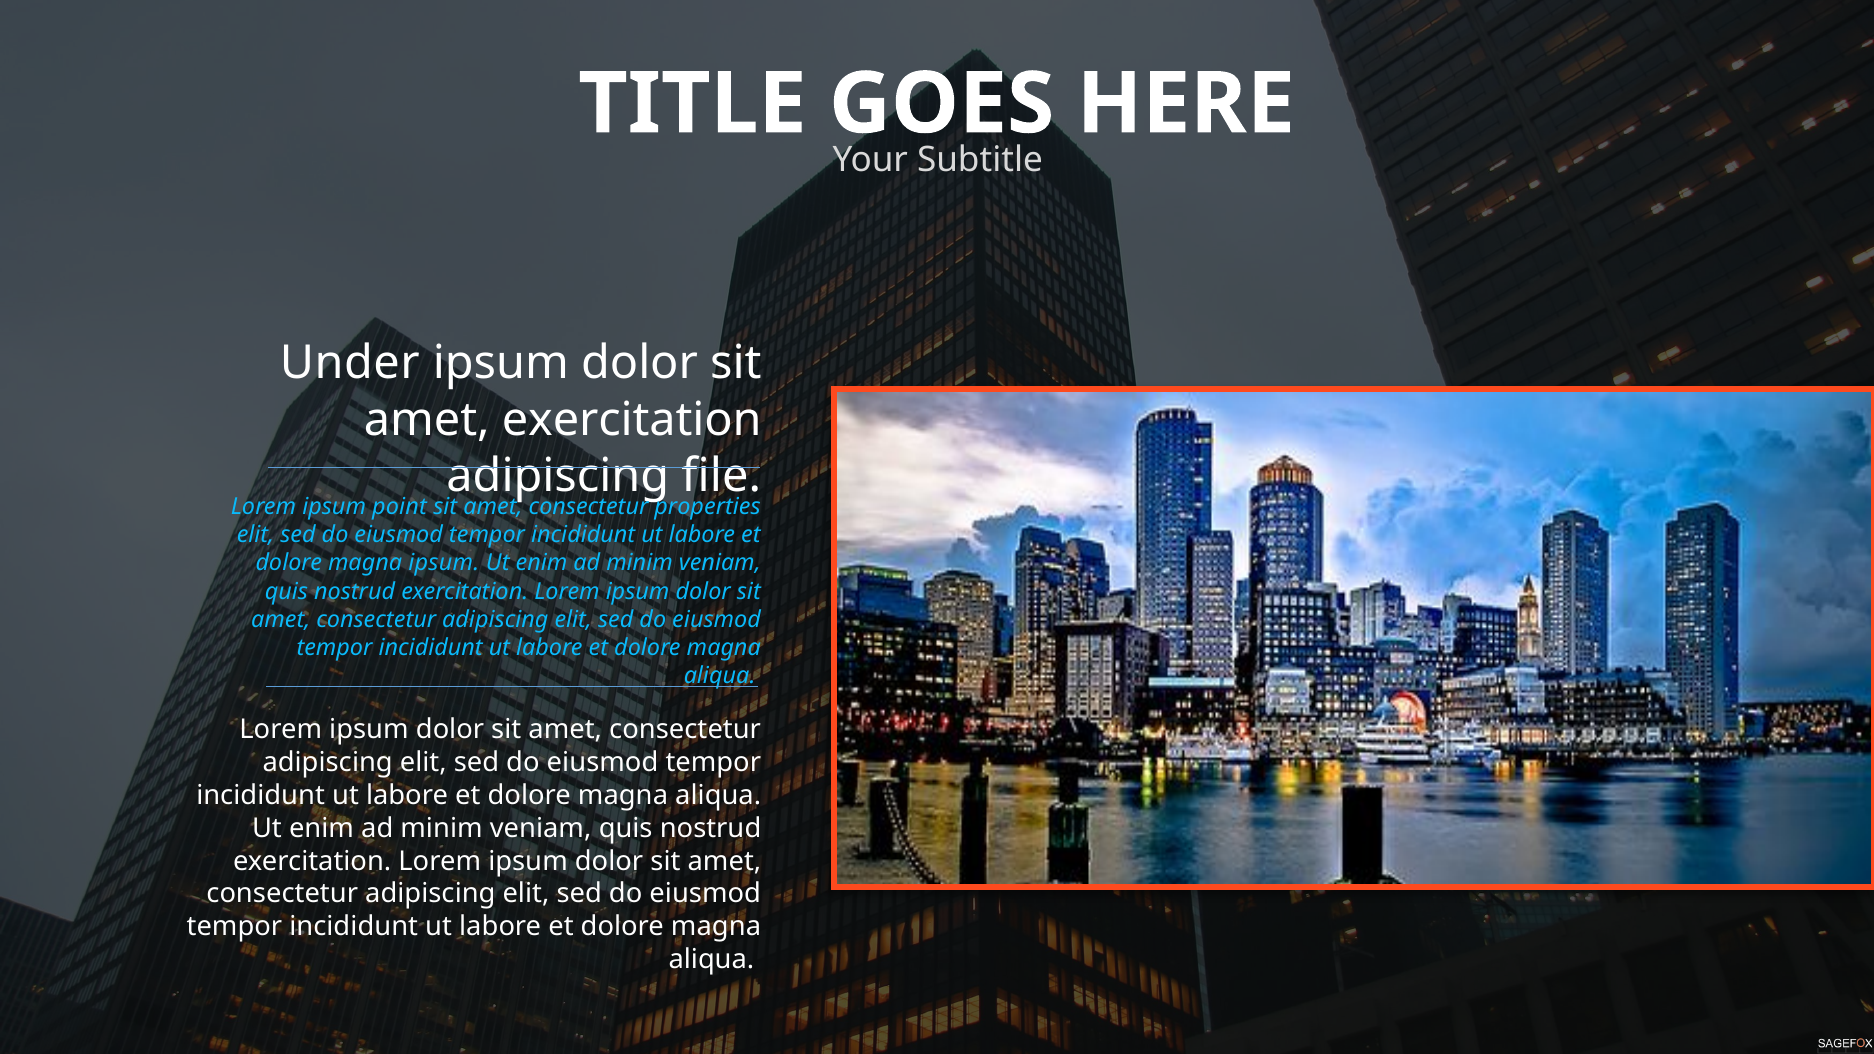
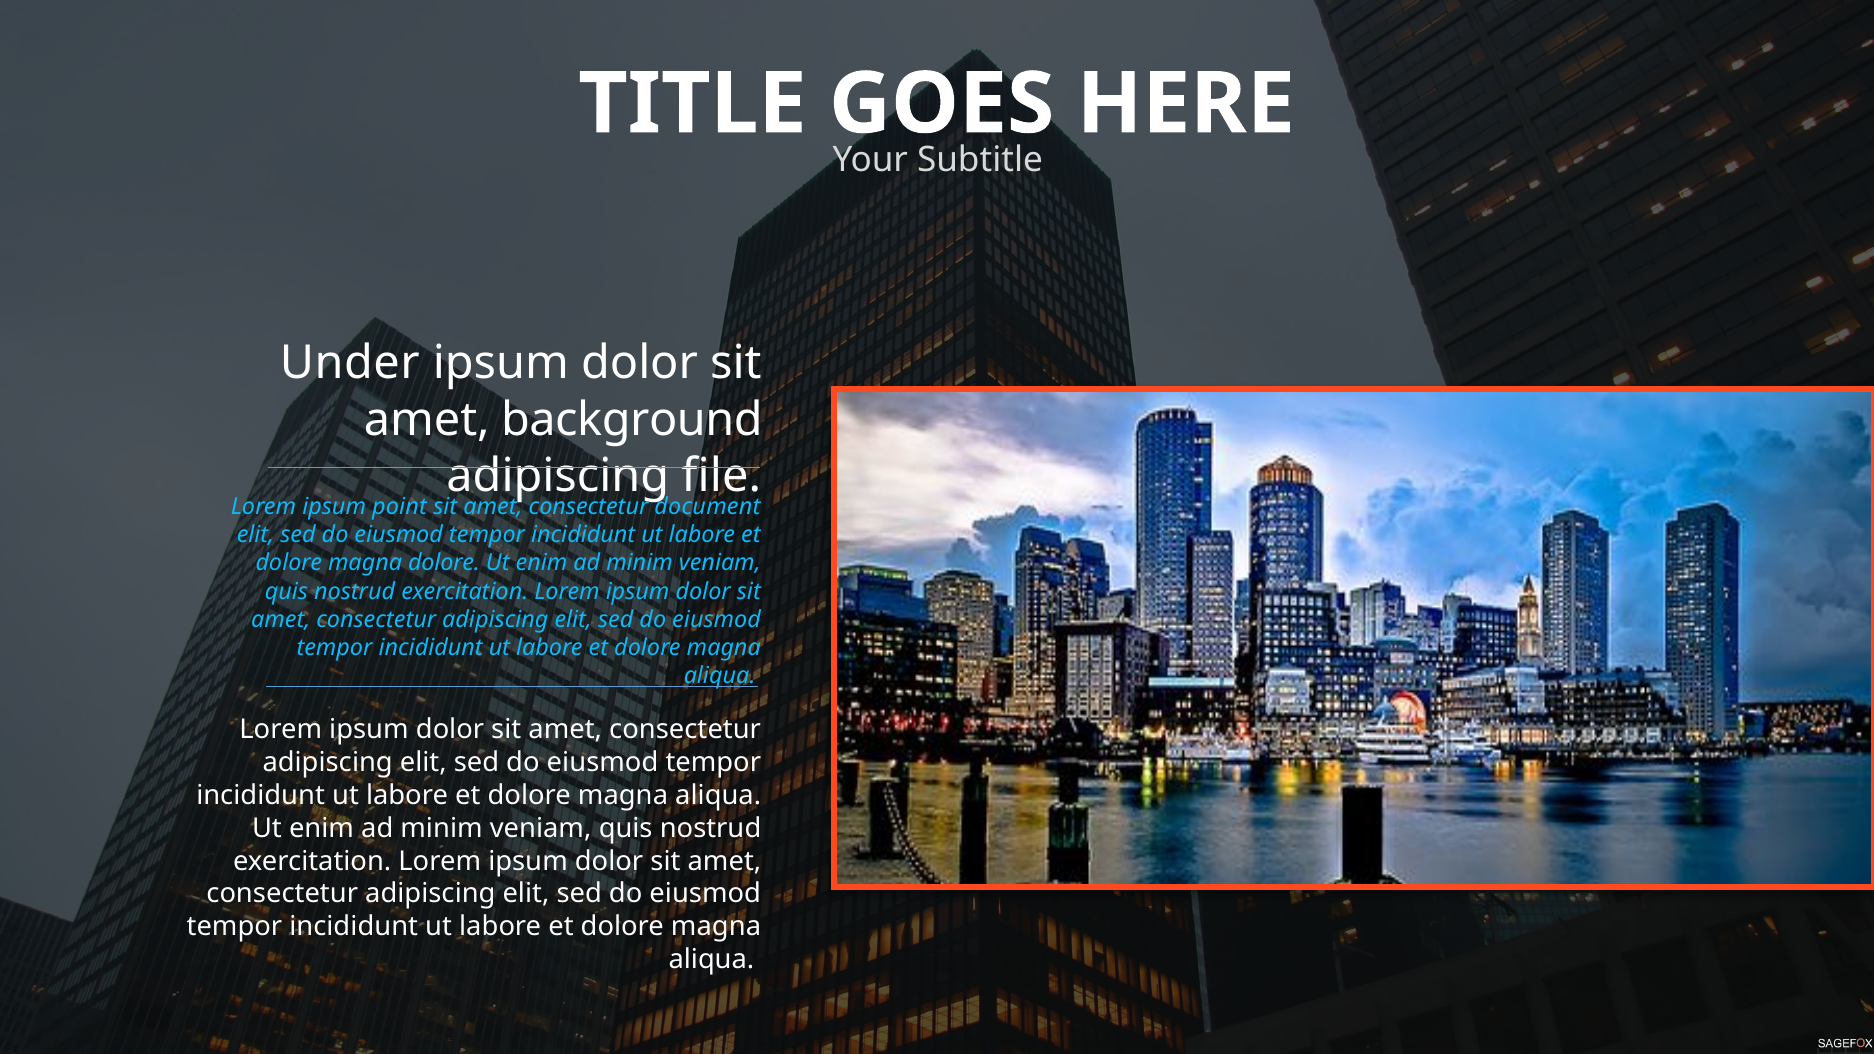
amet exercitation: exercitation -> background
properties: properties -> document
magna ipsum: ipsum -> dolore
